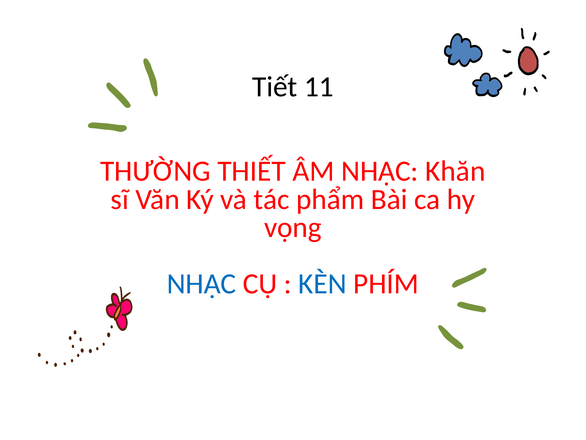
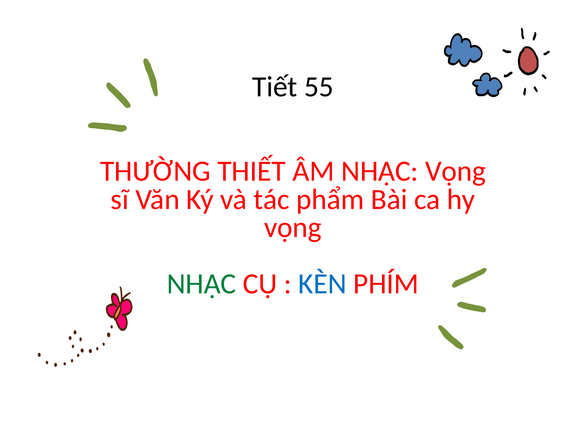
11: 11 -> 55
NHẠC Khăn: Khăn -> Vọng
NHẠC at (201, 283) colour: blue -> green
